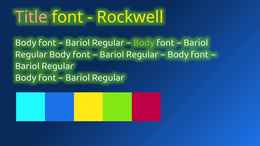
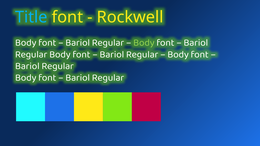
Title colour: pink -> light blue
